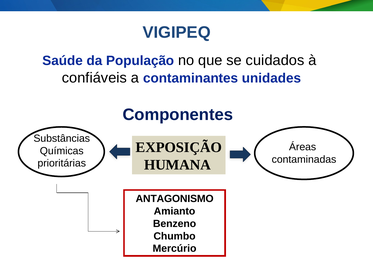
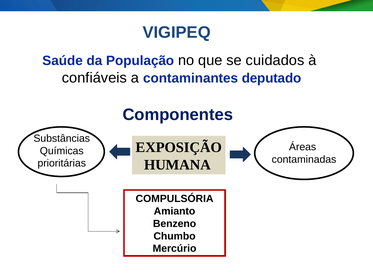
unidades: unidades -> deputado
ANTAGONISMO: ANTAGONISMO -> COMPULSÓRIA
